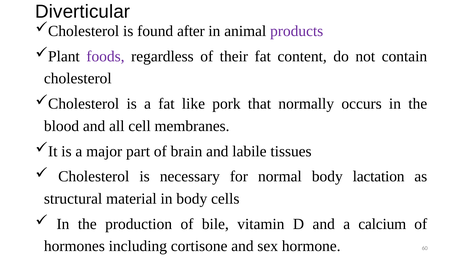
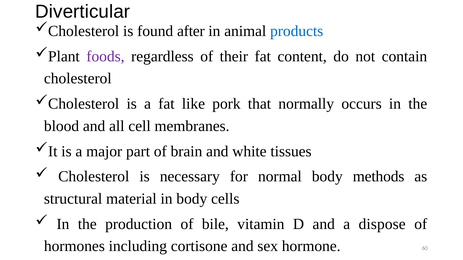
products colour: purple -> blue
labile: labile -> white
lactation: lactation -> methods
calcium: calcium -> dispose
